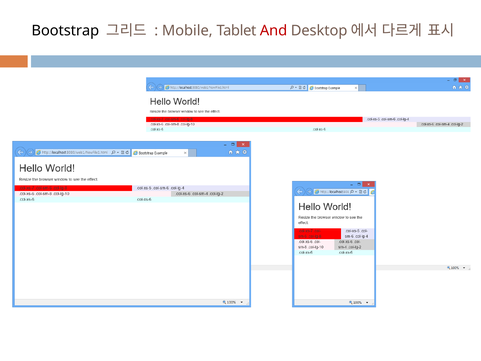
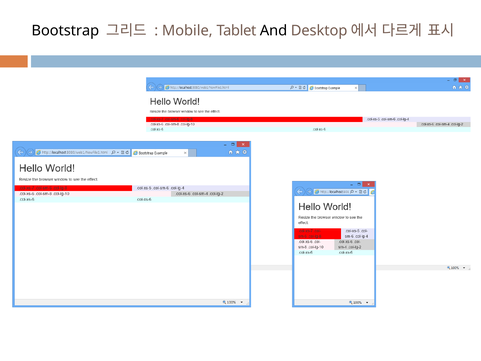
And colour: red -> black
